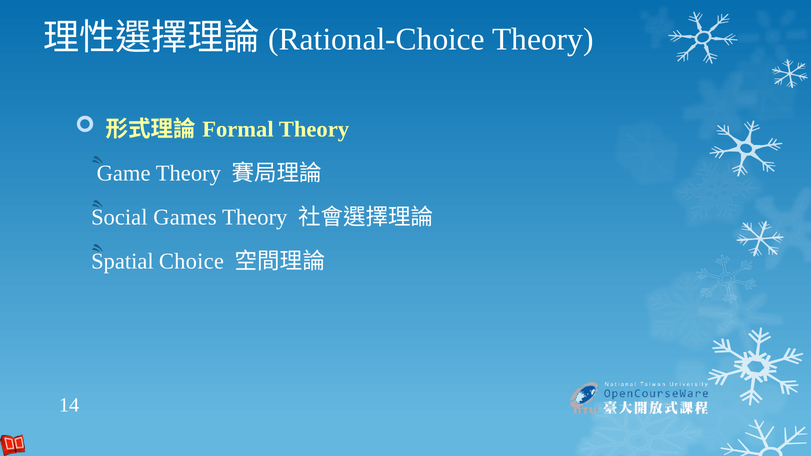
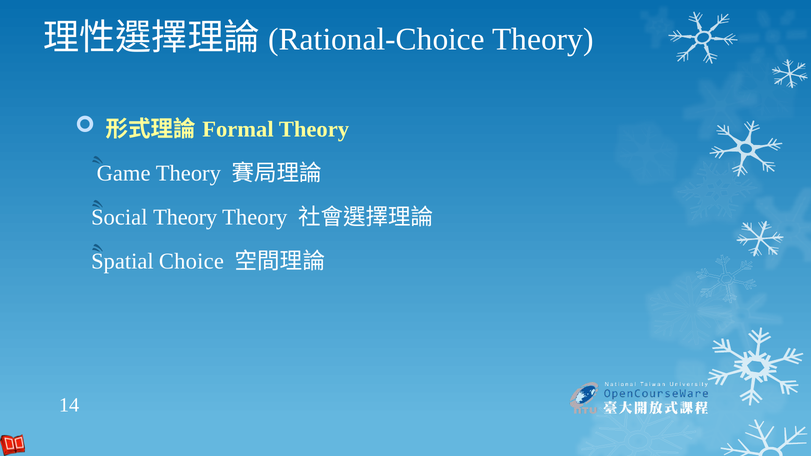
Games at (185, 217): Games -> Theory
